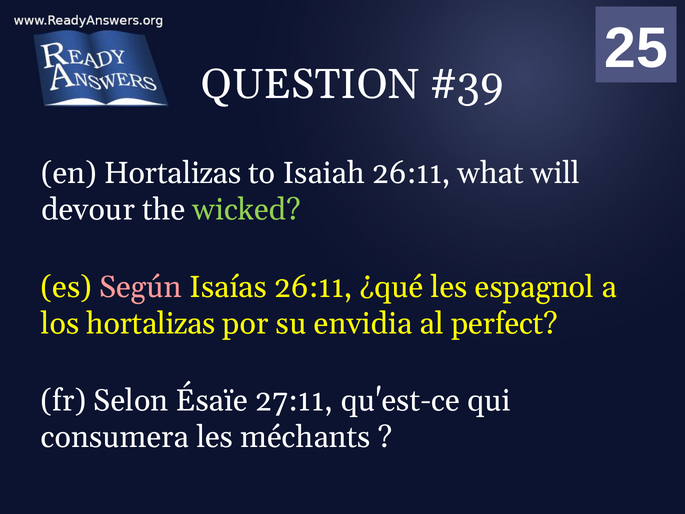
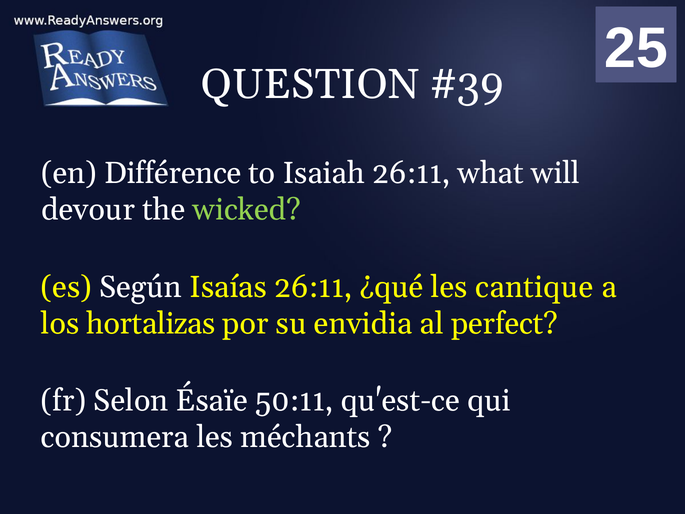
en Hortalizas: Hortalizas -> Différence
Según colour: pink -> white
espagnol: espagnol -> cantique
27:11: 27:11 -> 50:11
